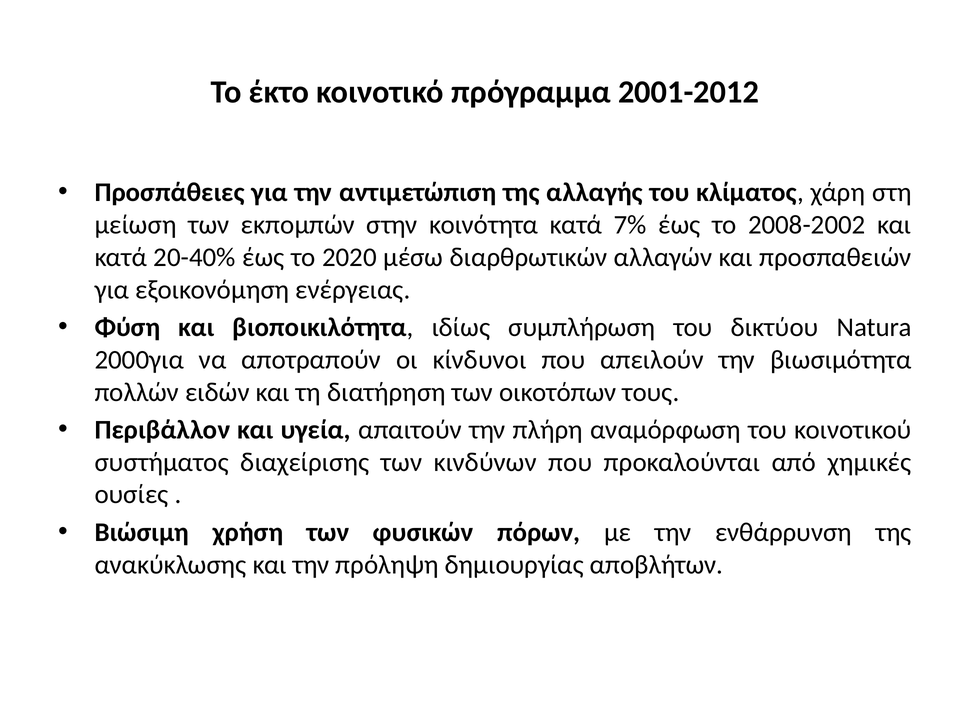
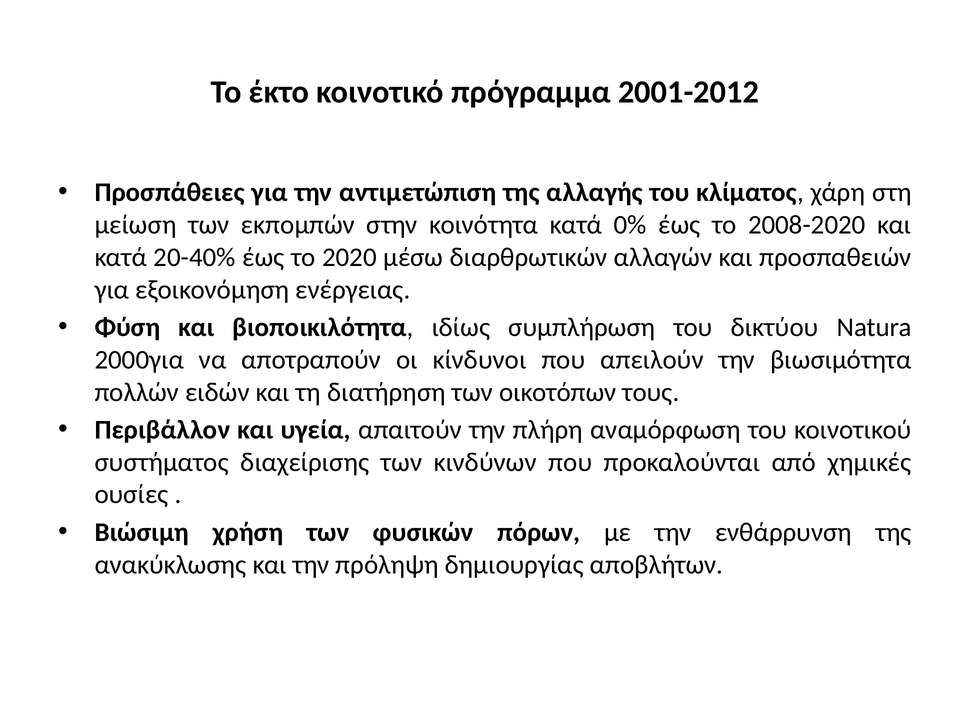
7%: 7% -> 0%
2008-2002: 2008-2002 -> 2008-2020
